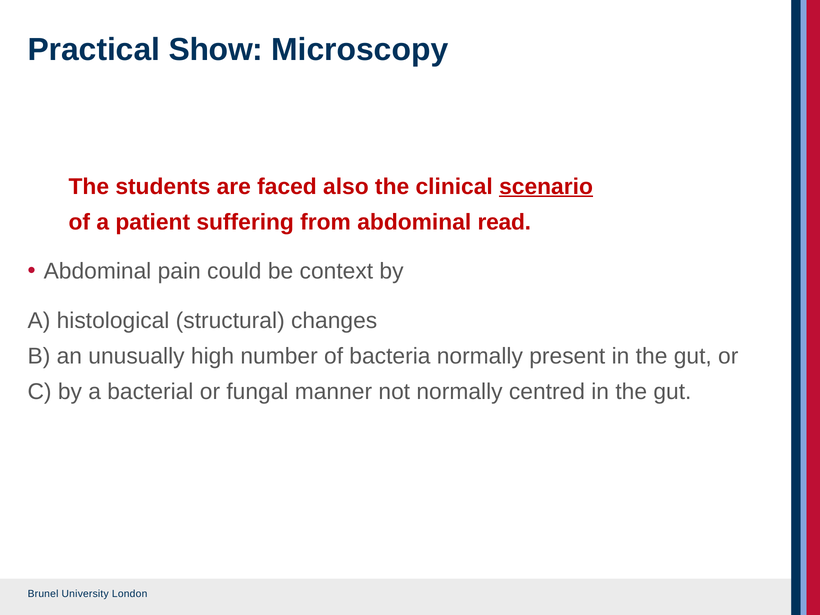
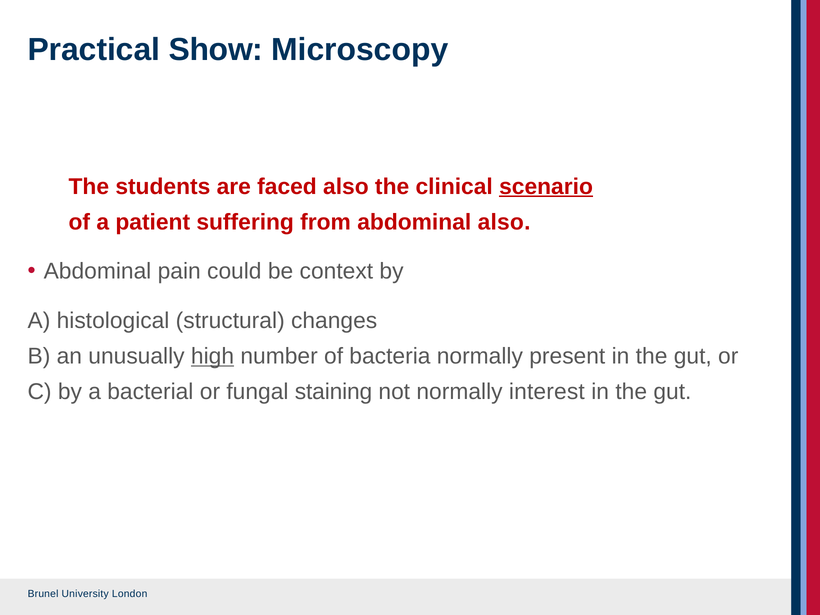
abdominal read: read -> also
high underline: none -> present
manner: manner -> staining
centred: centred -> interest
